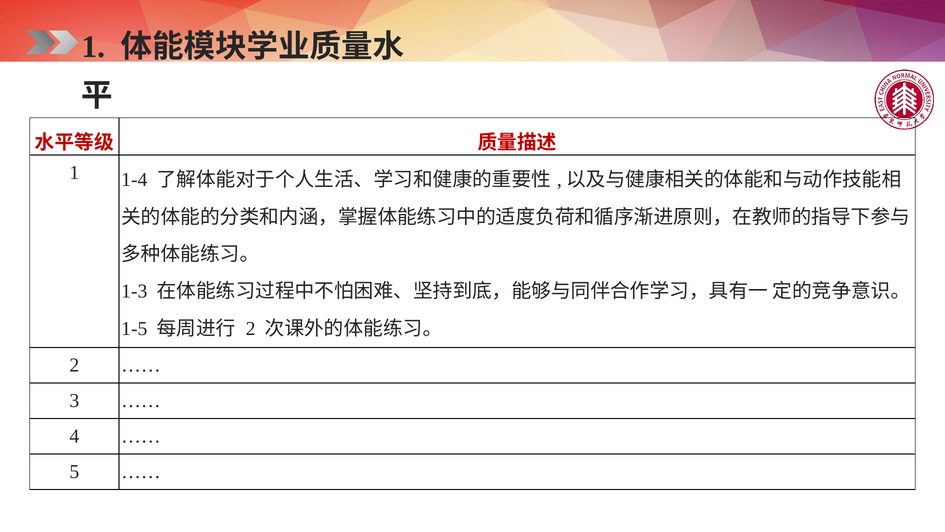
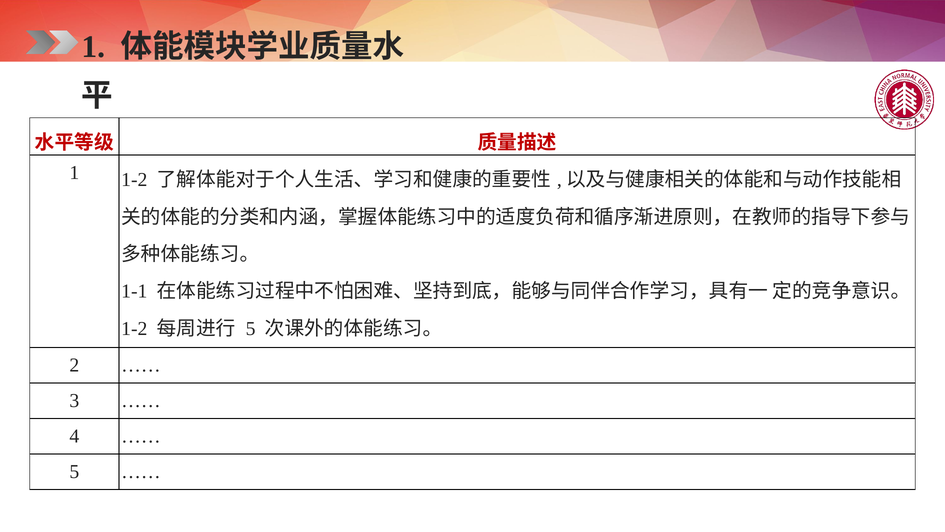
1 1-4: 1-4 -> 1-2
1-3: 1-3 -> 1-1
1-5 at (134, 328): 1-5 -> 1-2
2 at (251, 328): 2 -> 5
